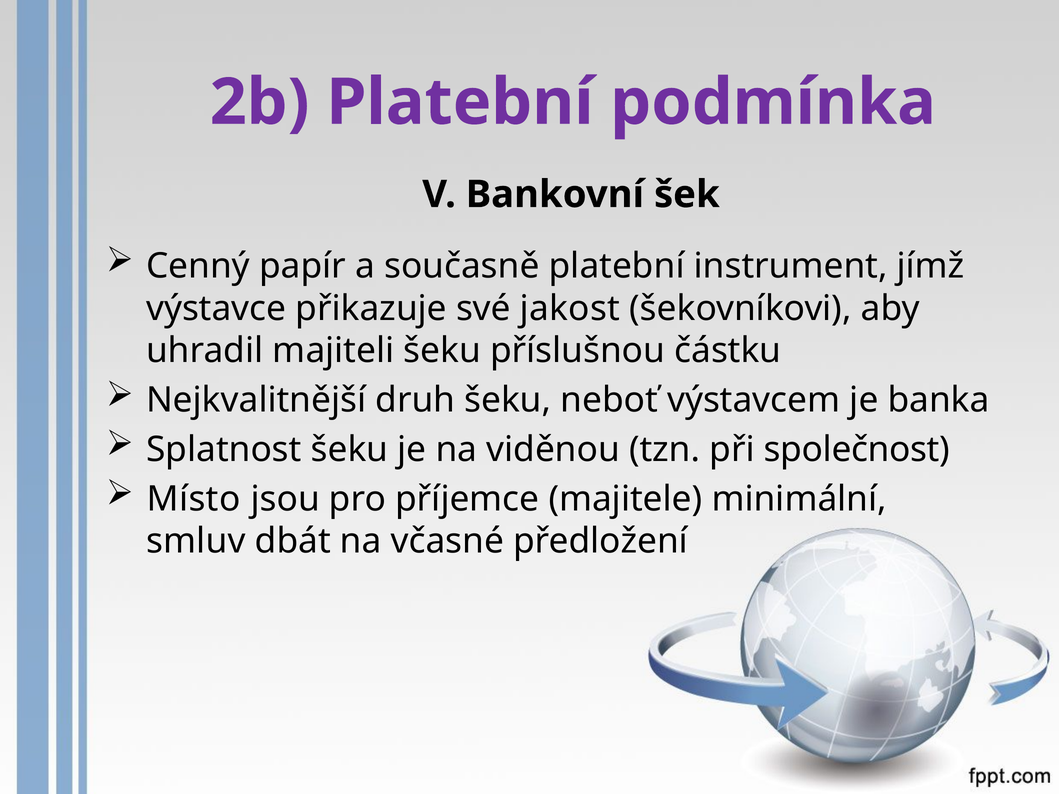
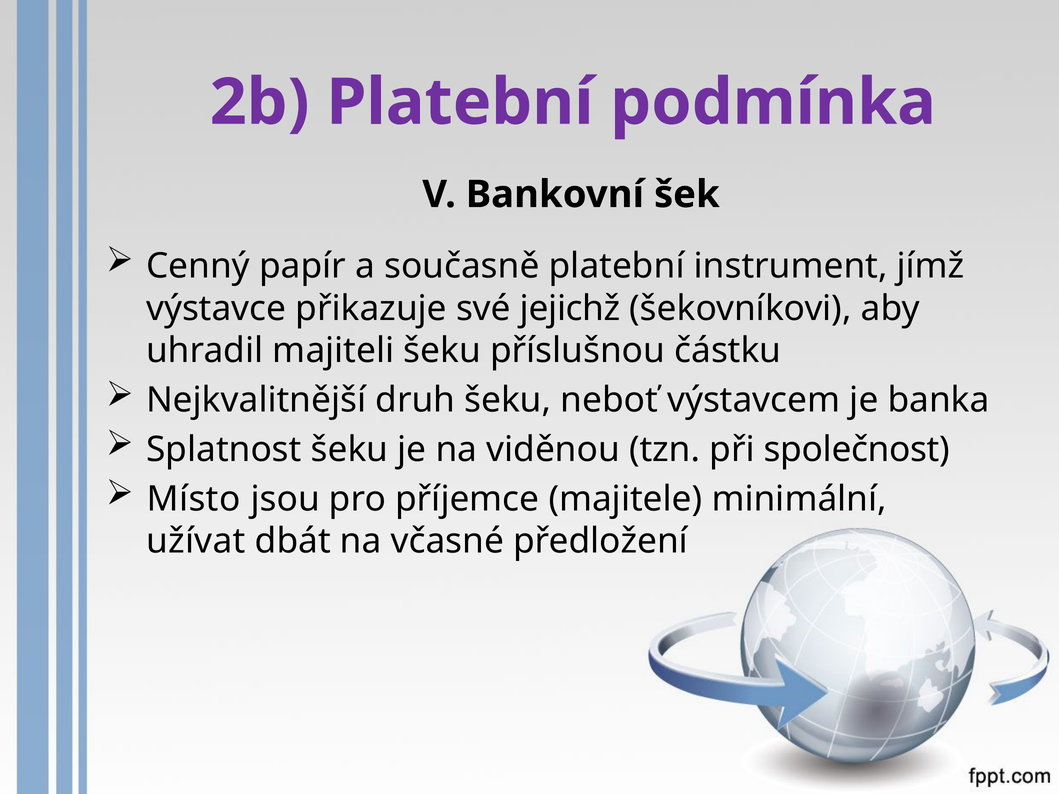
jakost: jakost -> jejichž
smluv: smluv -> užívat
